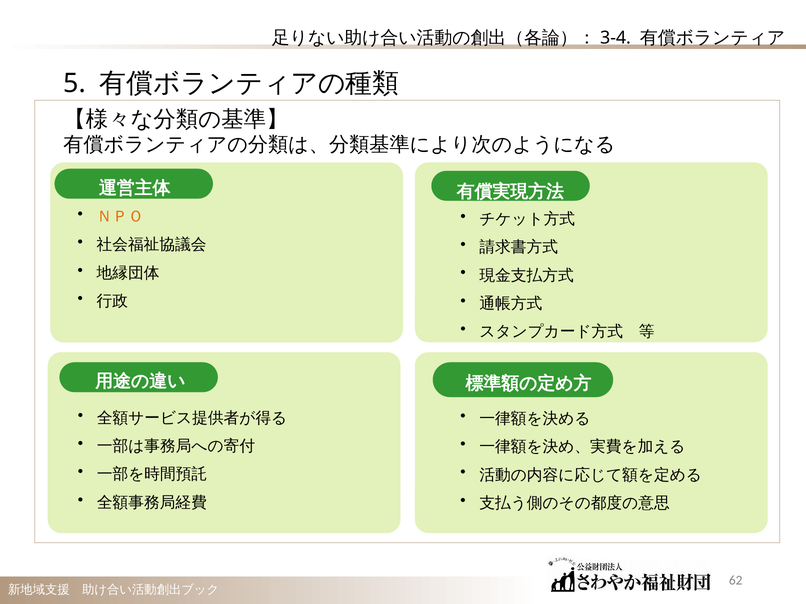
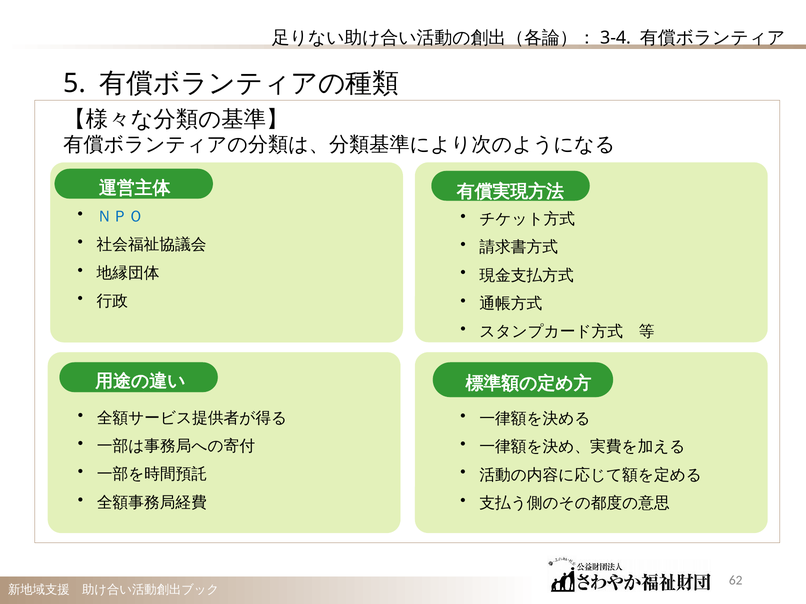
ＮＰＯ colour: orange -> blue
